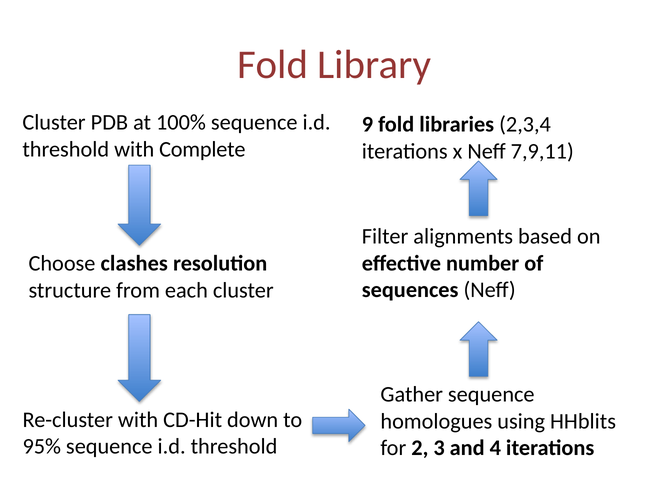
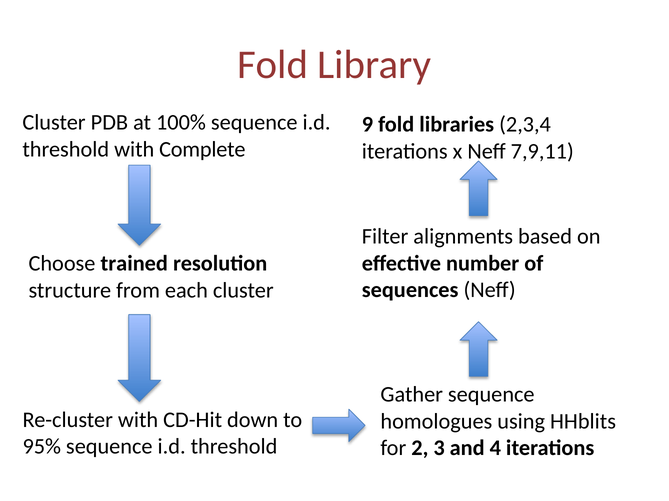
clashes: clashes -> trained
